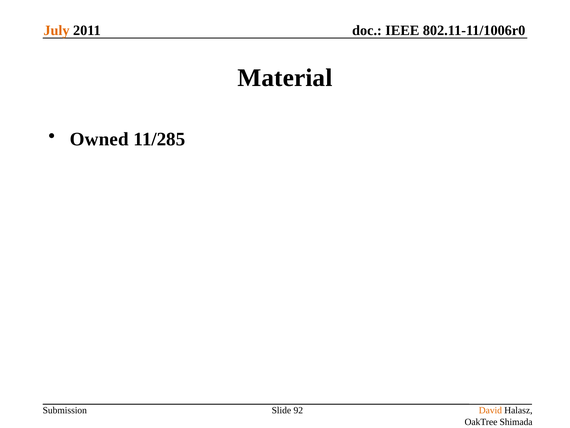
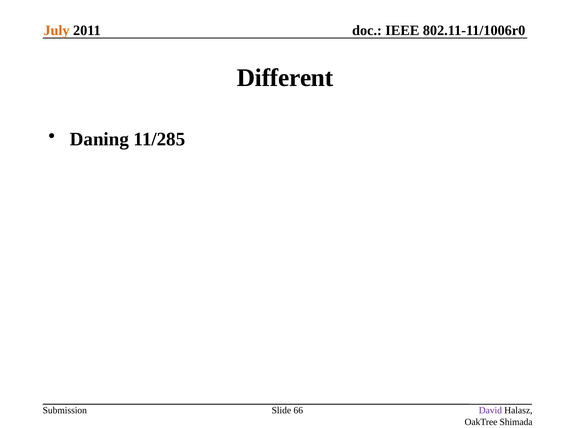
Material: Material -> Different
Owned: Owned -> Daning
92: 92 -> 66
David colour: orange -> purple
